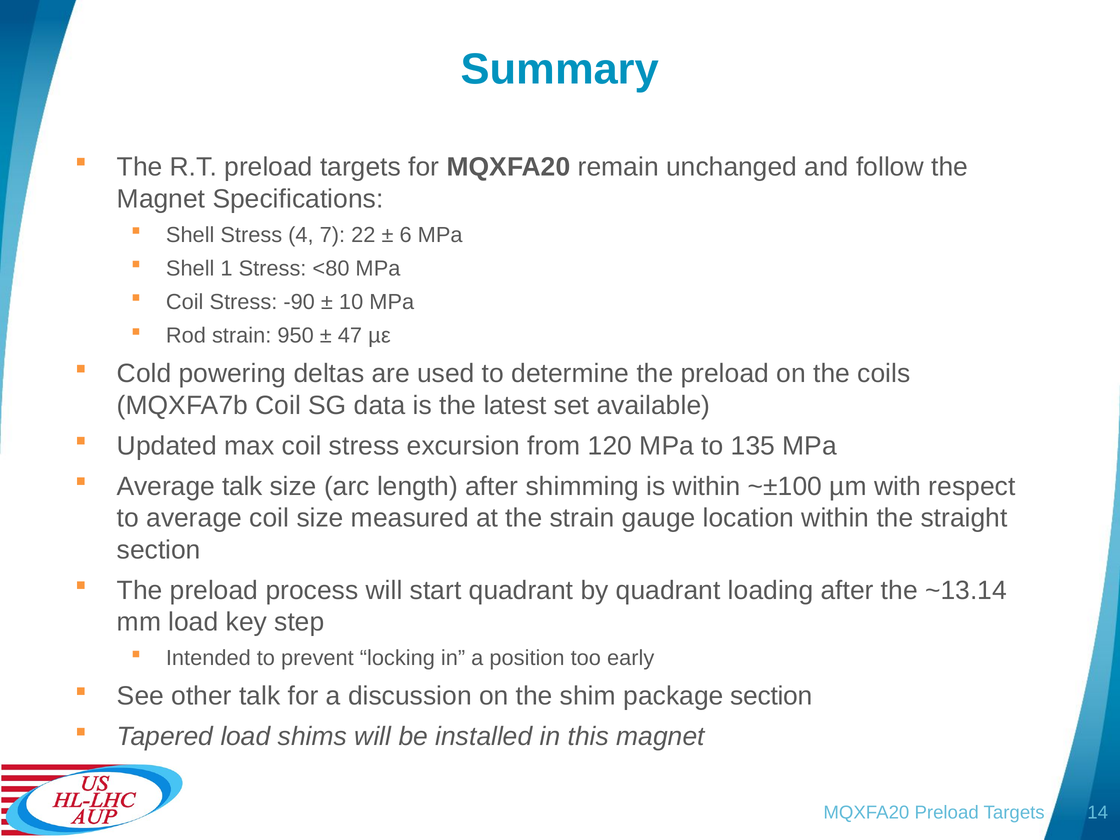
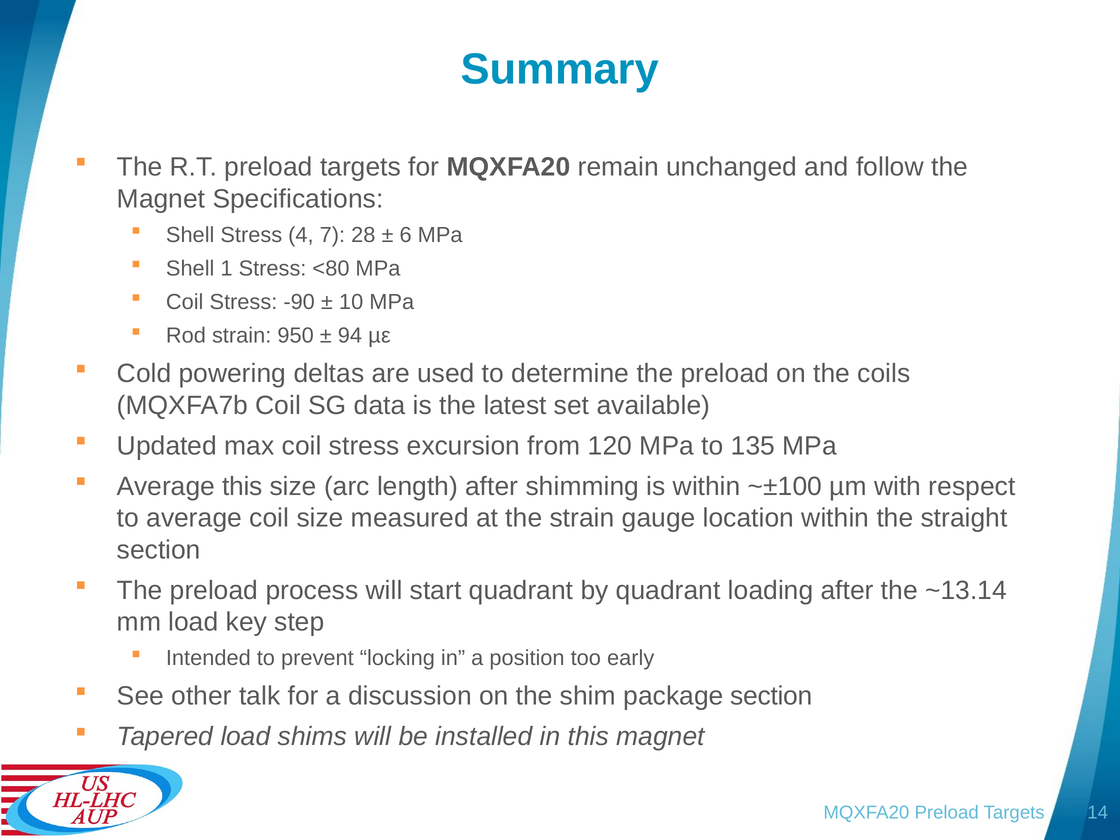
22: 22 -> 28
47: 47 -> 94
Average talk: talk -> this
